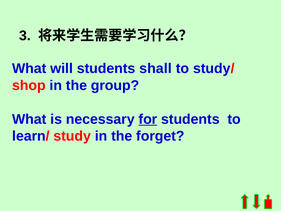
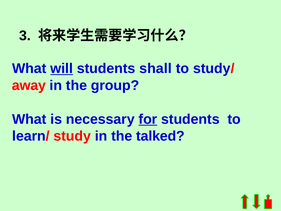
will underline: none -> present
shop: shop -> away
forget: forget -> talked
